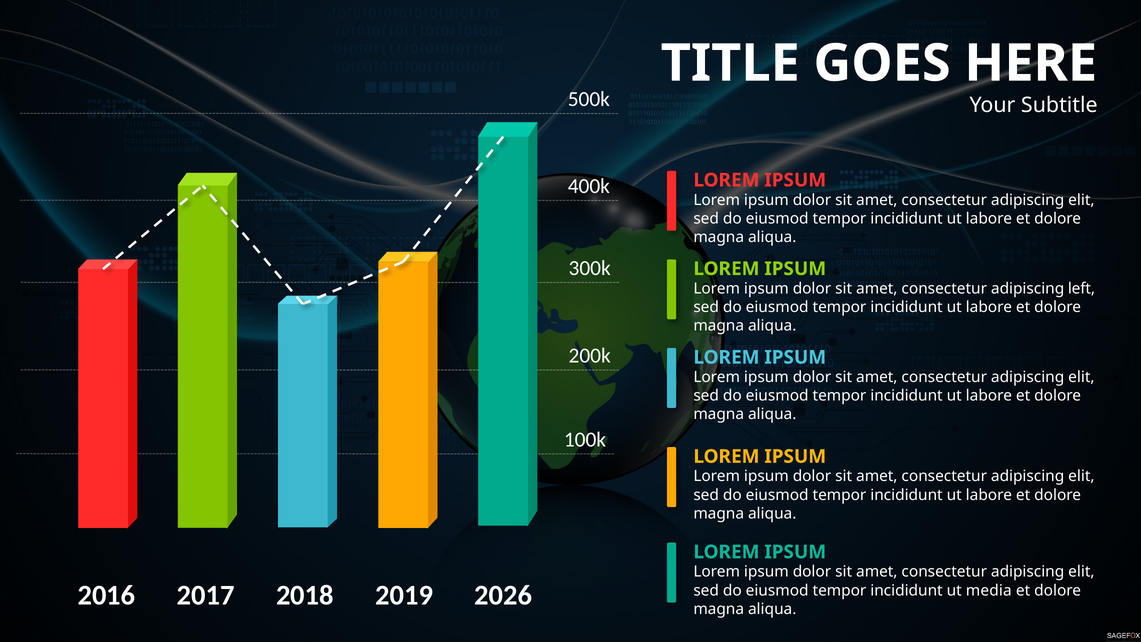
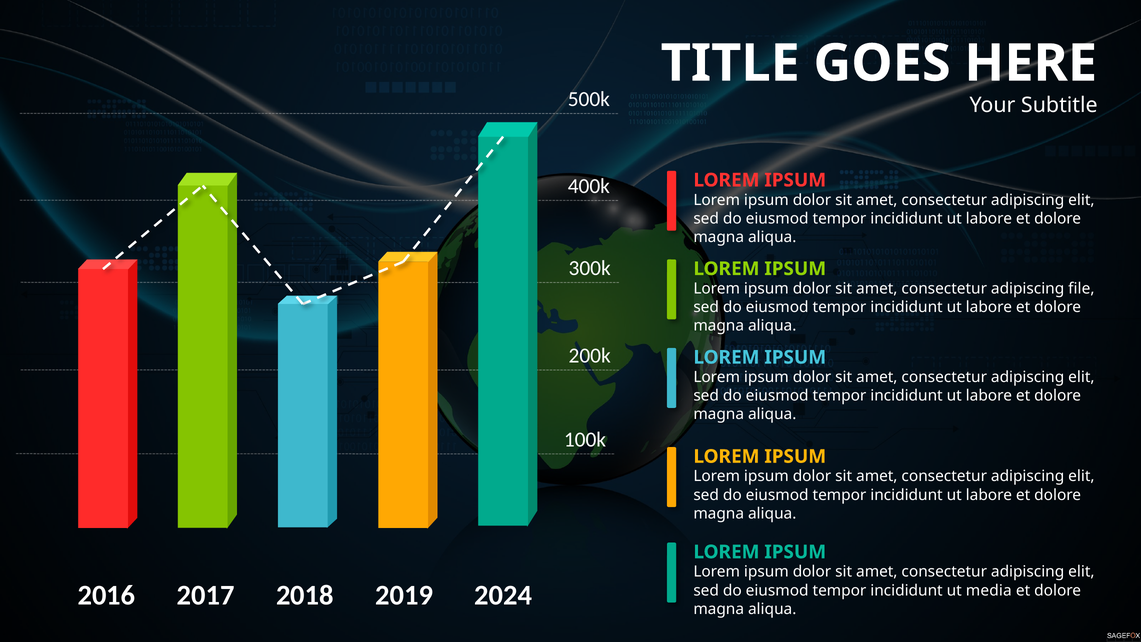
left: left -> file
2026: 2026 -> 2024
